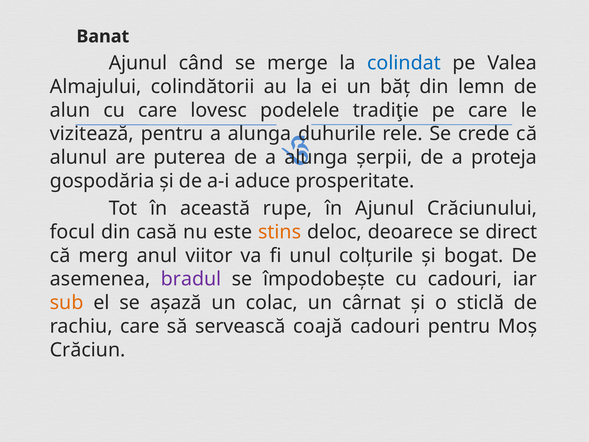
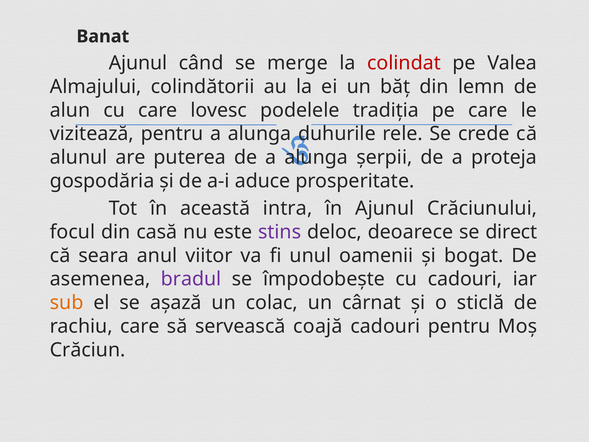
colindat colour: blue -> red
tradiţie: tradiţie -> tradiția
rupe: rupe -> intra
stins colour: orange -> purple
merg: merg -> seara
colțurile: colțurile -> oamenii
